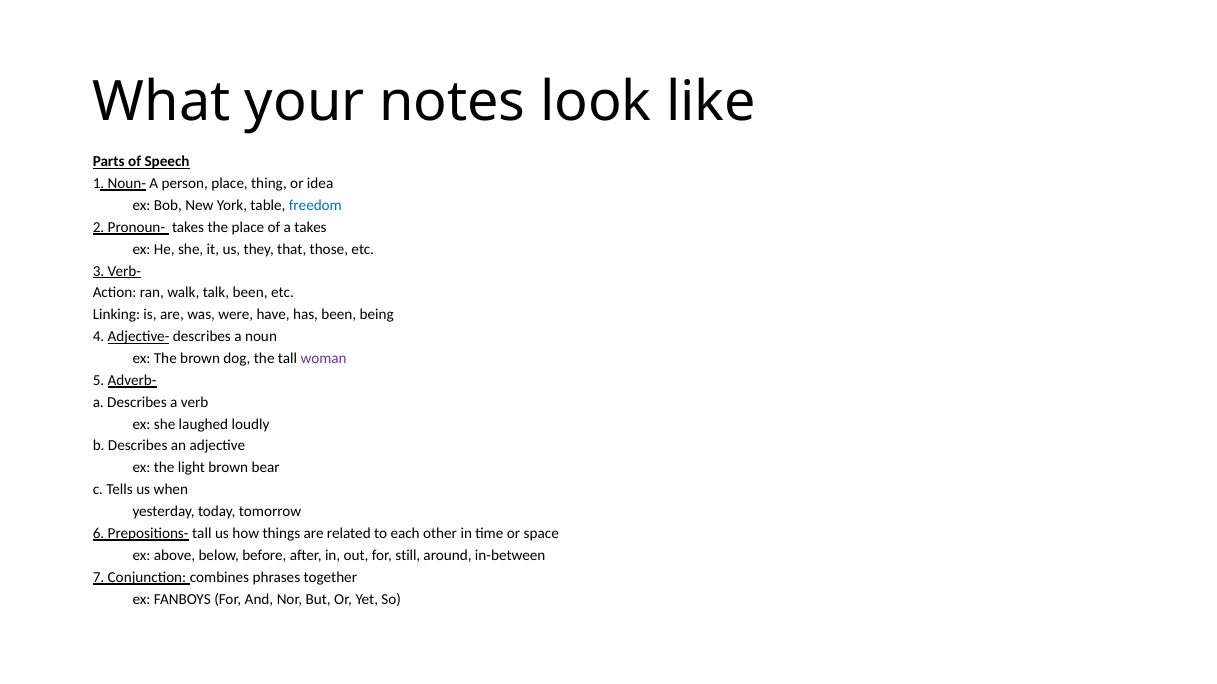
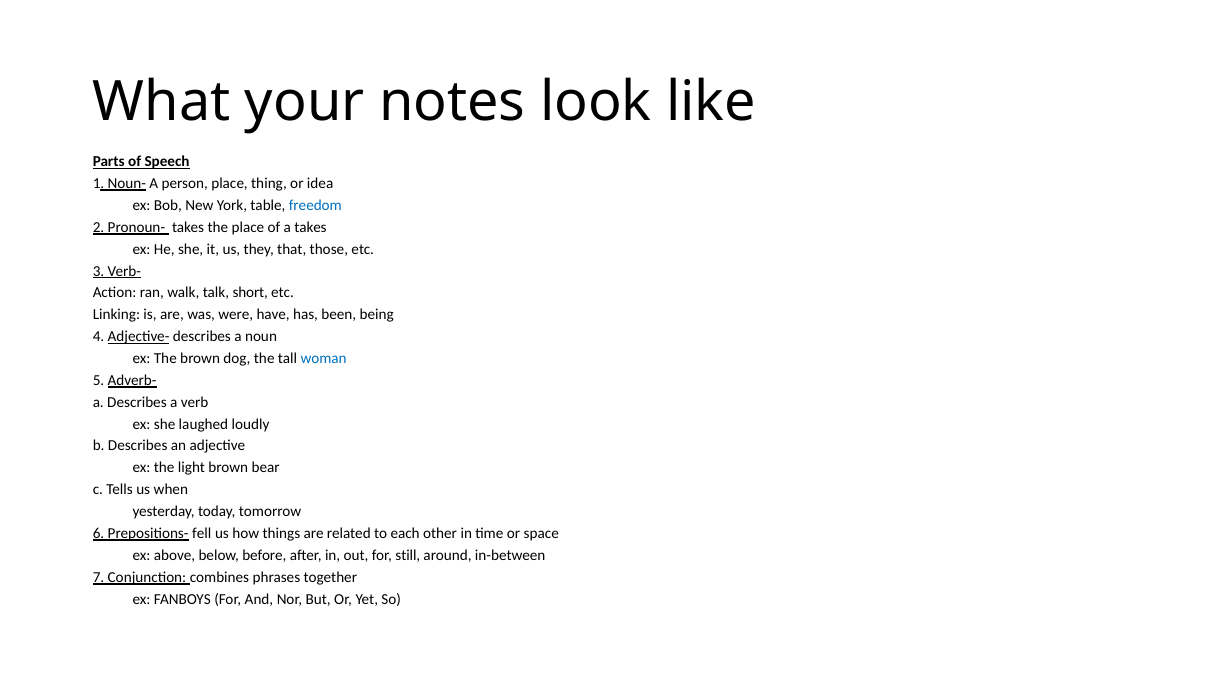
talk been: been -> short
woman colour: purple -> blue
Prepositions- tall: tall -> fell
